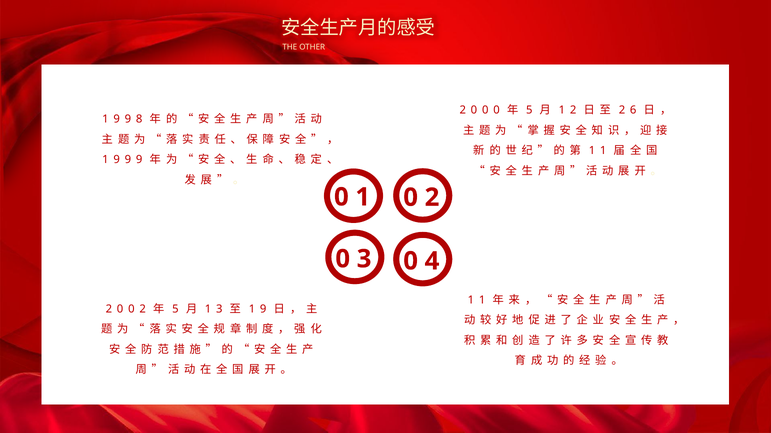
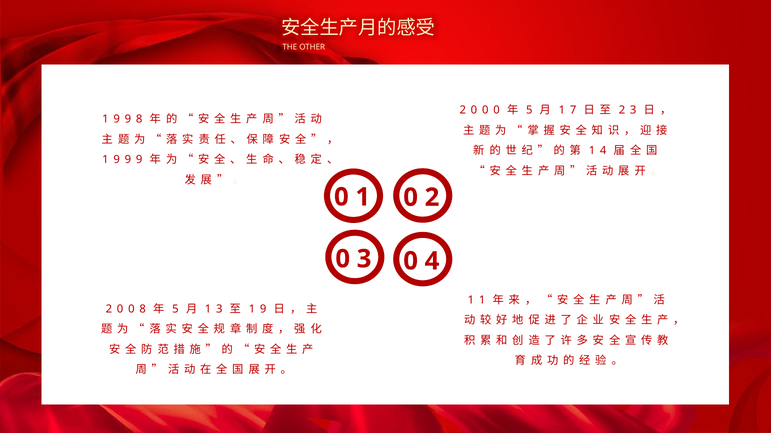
1 2: 2 -> 7
2 6: 6 -> 3
1 at (603, 151): 1 -> 4
0 0 2: 2 -> 8
